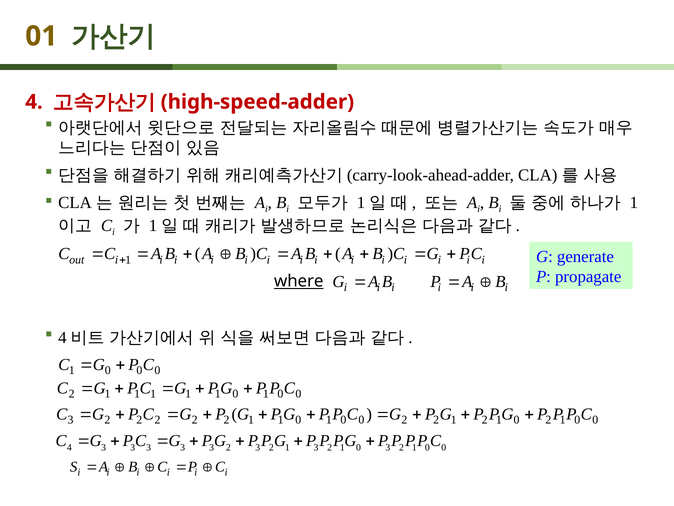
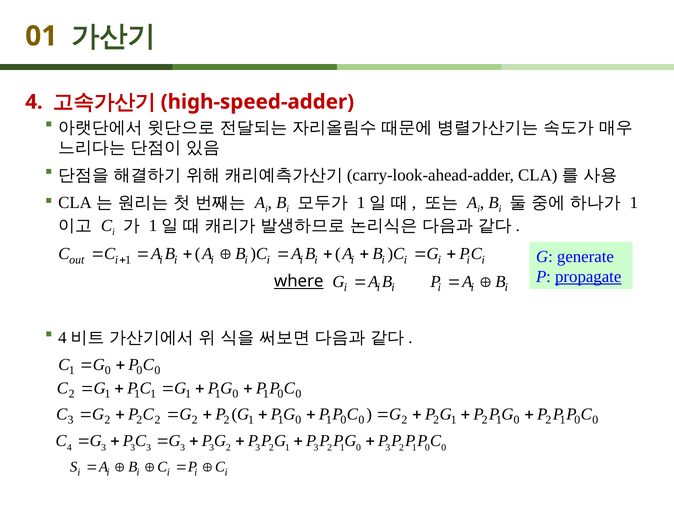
propagate underline: none -> present
